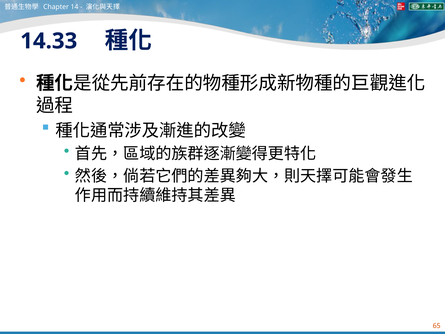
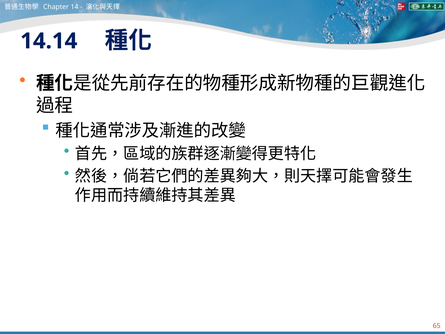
14.33: 14.33 -> 14.14
